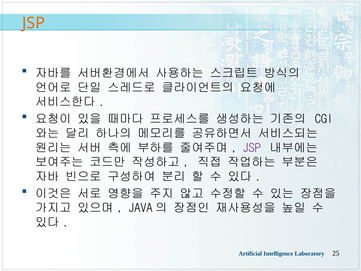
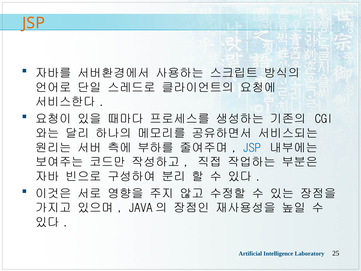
JSP at (252, 148) colour: purple -> blue
